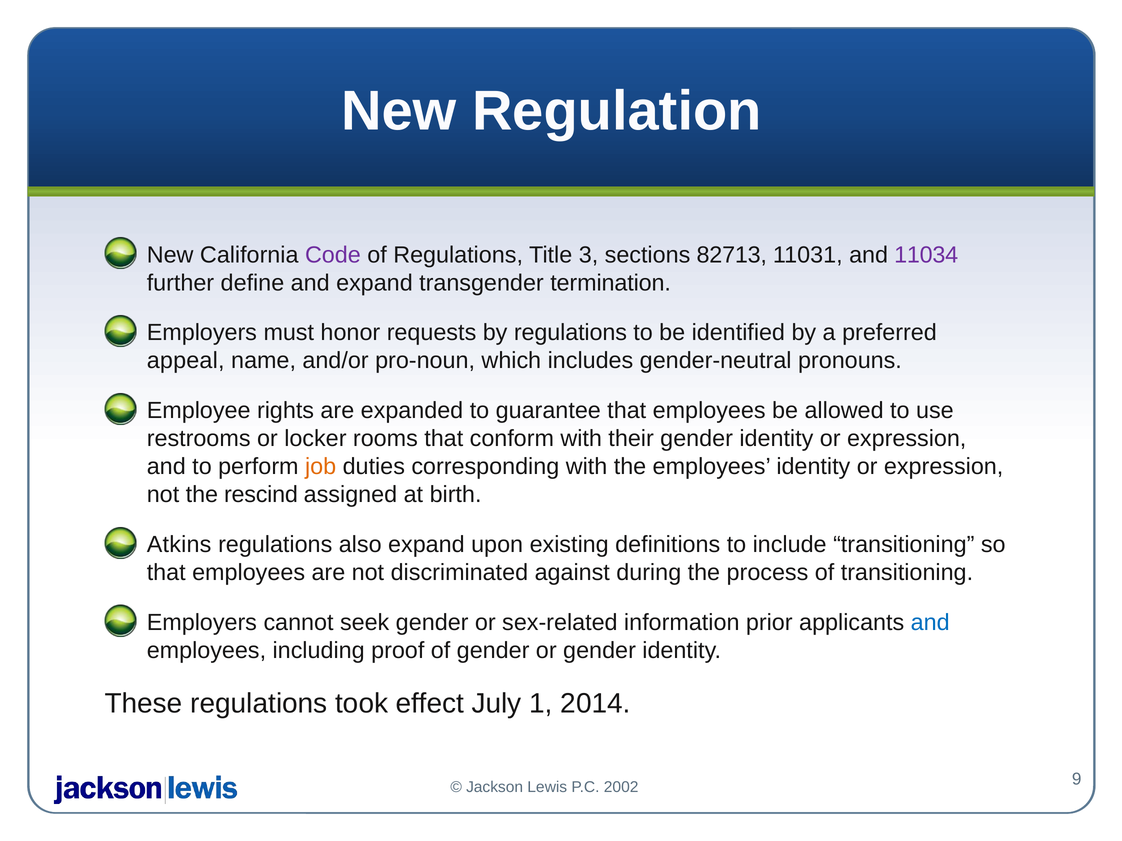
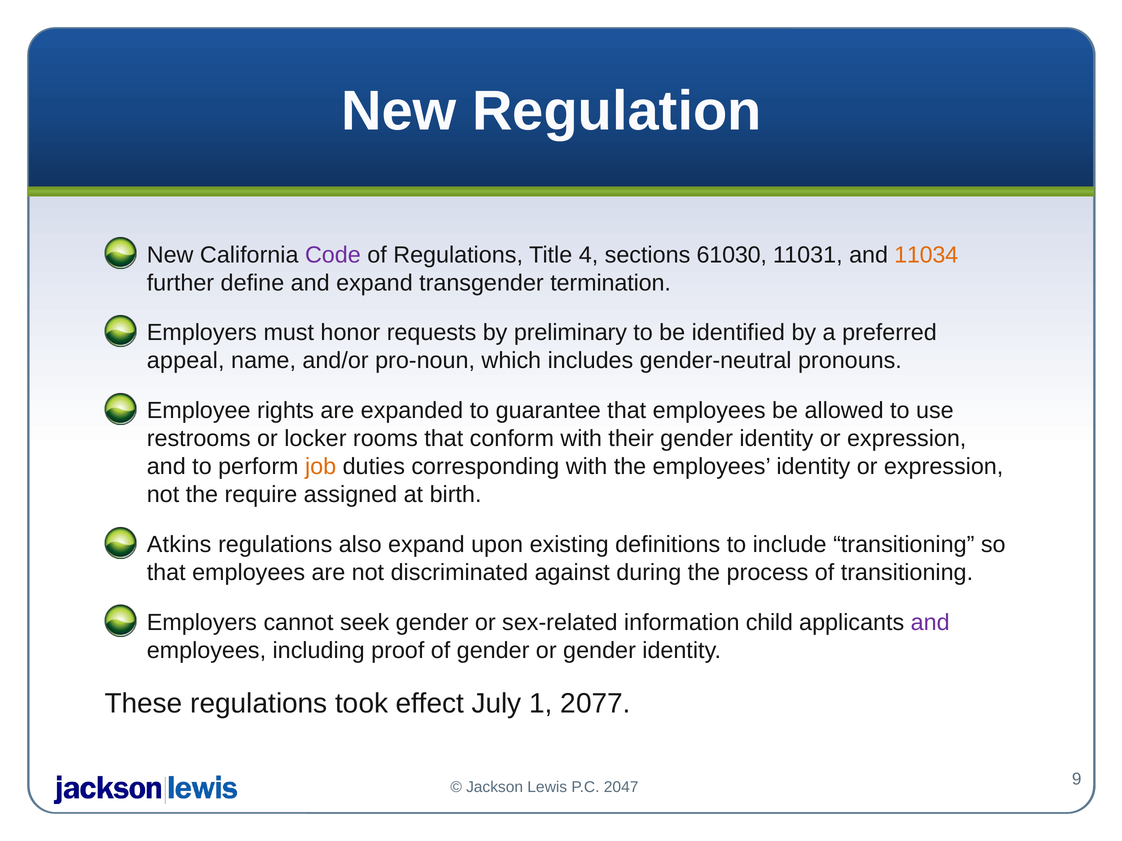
3: 3 -> 4
82713: 82713 -> 61030
11034 colour: purple -> orange
by regulations: regulations -> preliminary
rescind: rescind -> require
prior: prior -> child
and at (930, 623) colour: blue -> purple
2014: 2014 -> 2077
2002: 2002 -> 2047
